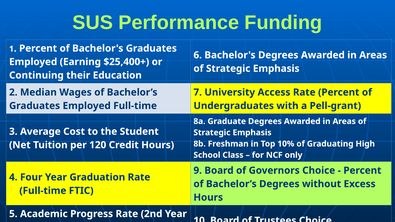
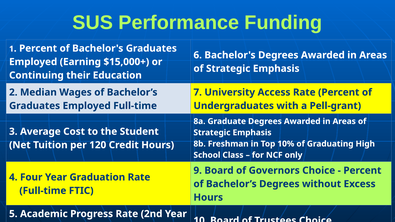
$25,400+: $25,400+ -> $15,000+
